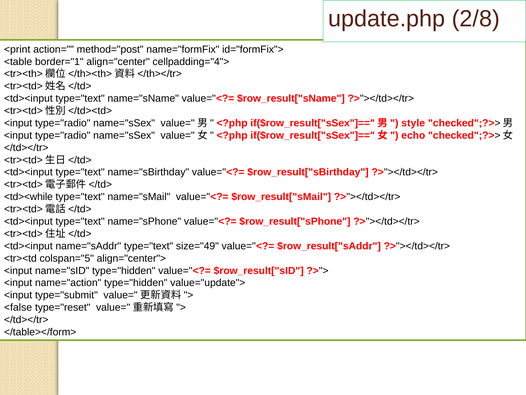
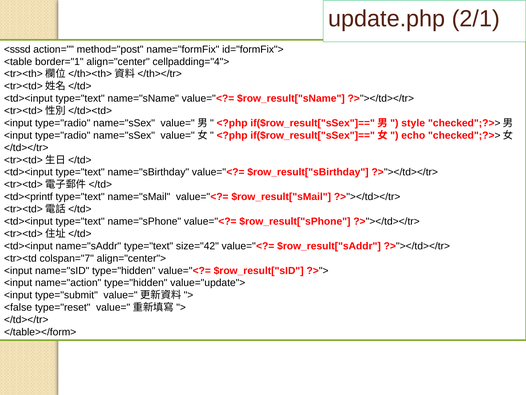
2/8: 2/8 -> 2/1
<print: <print -> <sssd
<td><while: <td><while -> <td><printf
size="49: size="49 -> size="42
colspan="5: colspan="5 -> colspan="7
